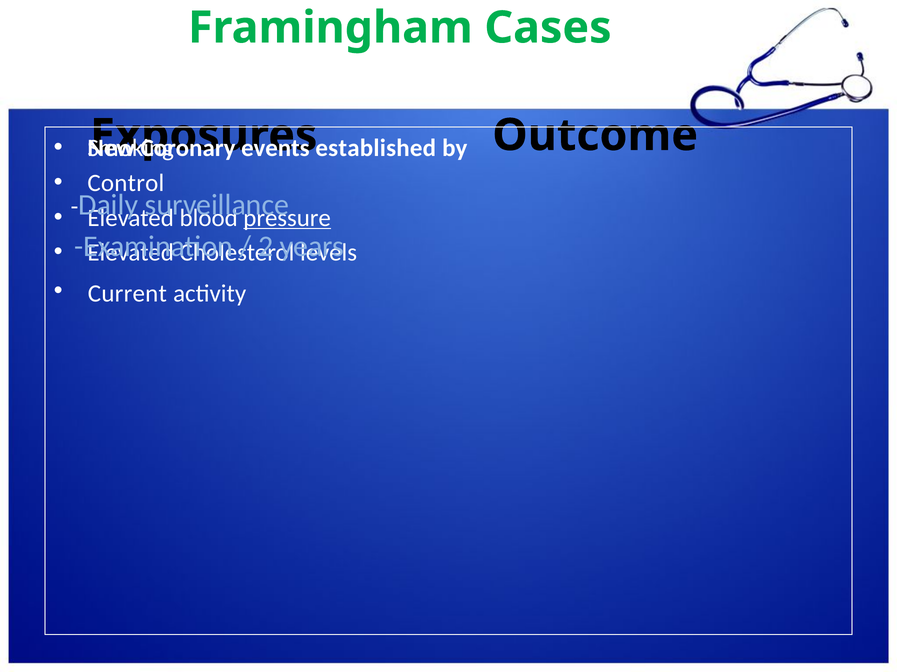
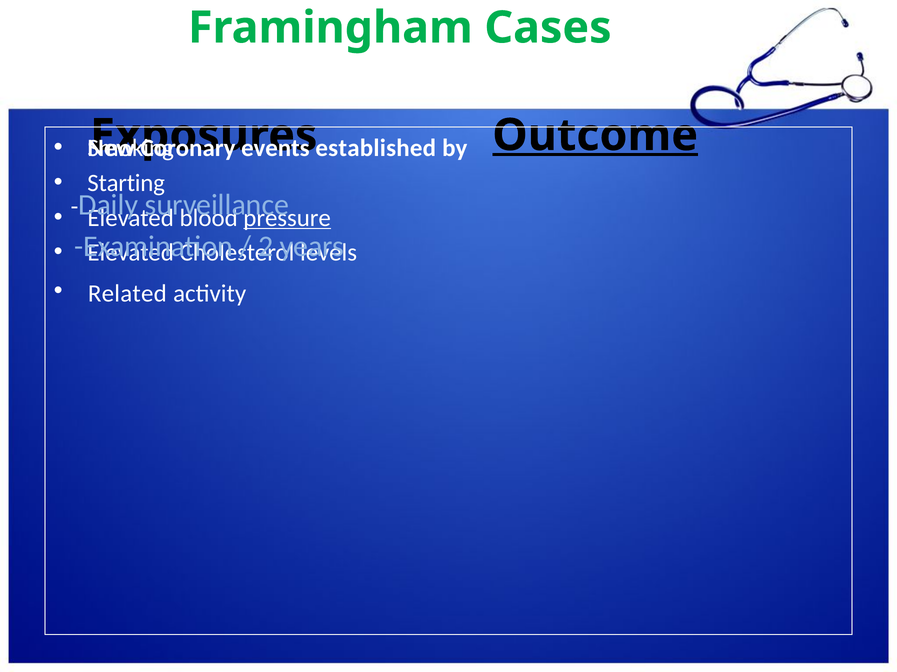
Outcome underline: none -> present
Control: Control -> Starting
Current: Current -> Related
